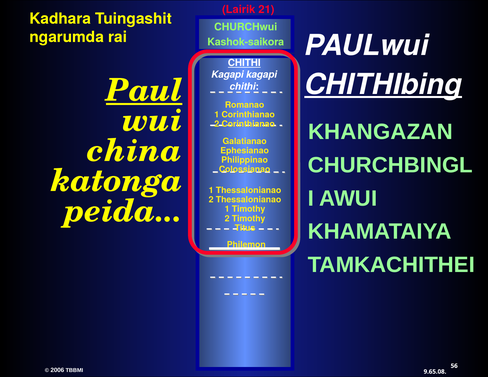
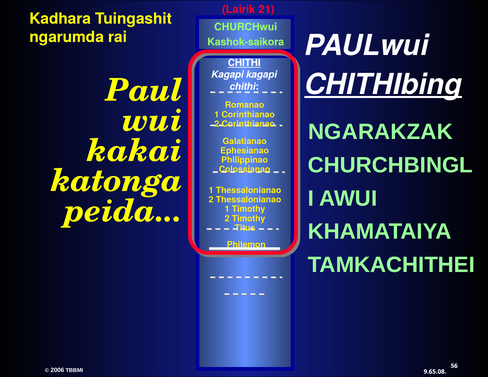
Paul underline: present -> none
KHANGAZAN: KHANGAZAN -> NGARAKZAK
china: china -> kakai
